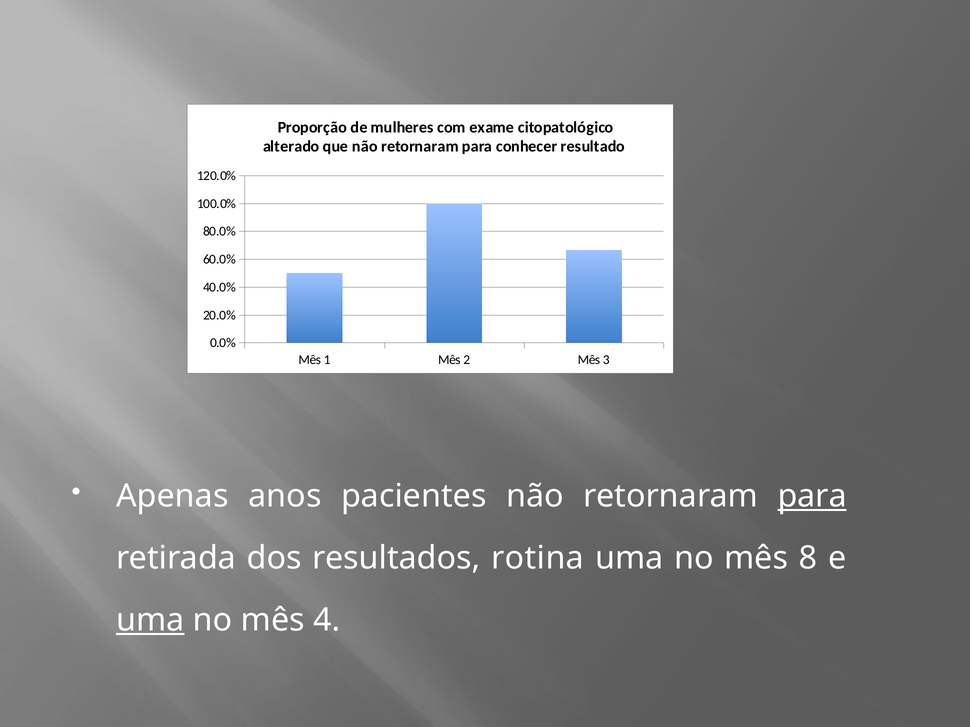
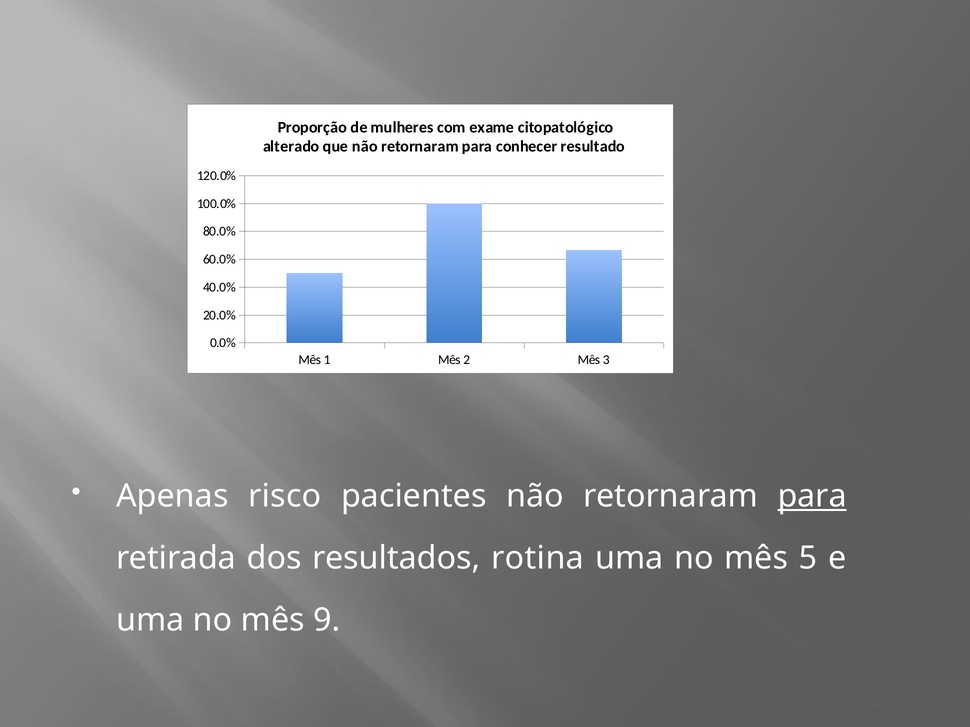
anos: anos -> risco
8: 8 -> 5
uma at (150, 621) underline: present -> none
4: 4 -> 9
